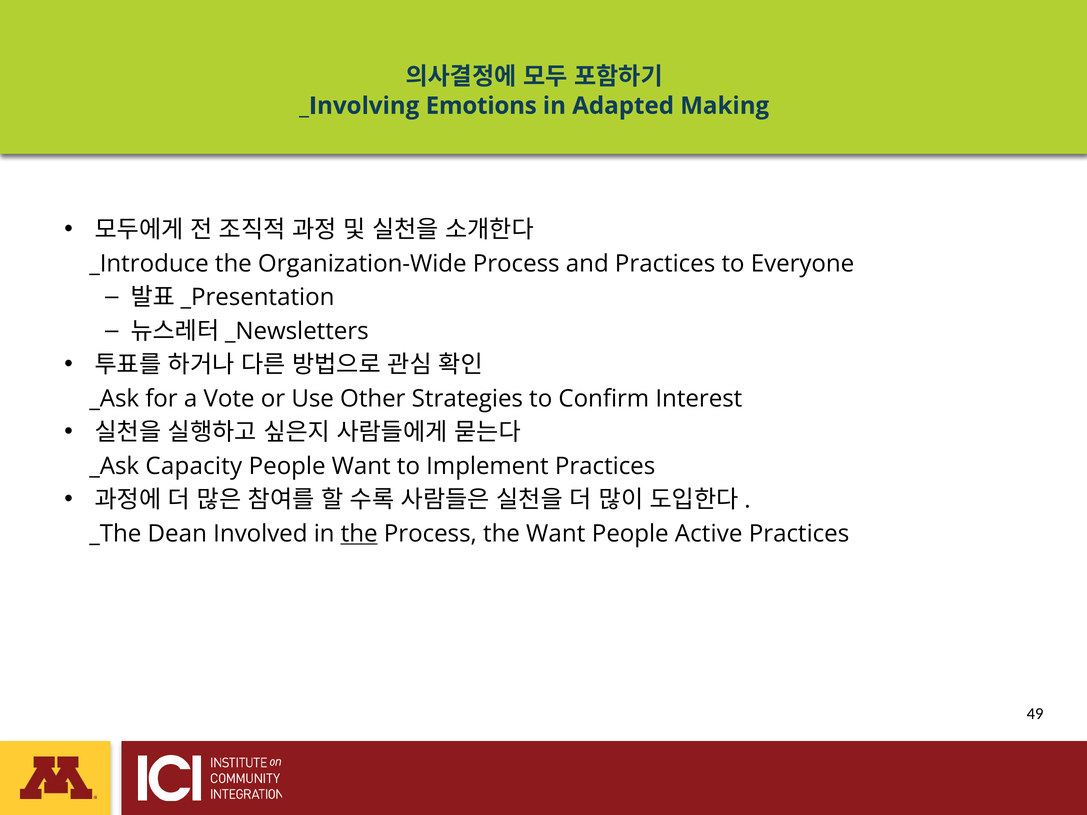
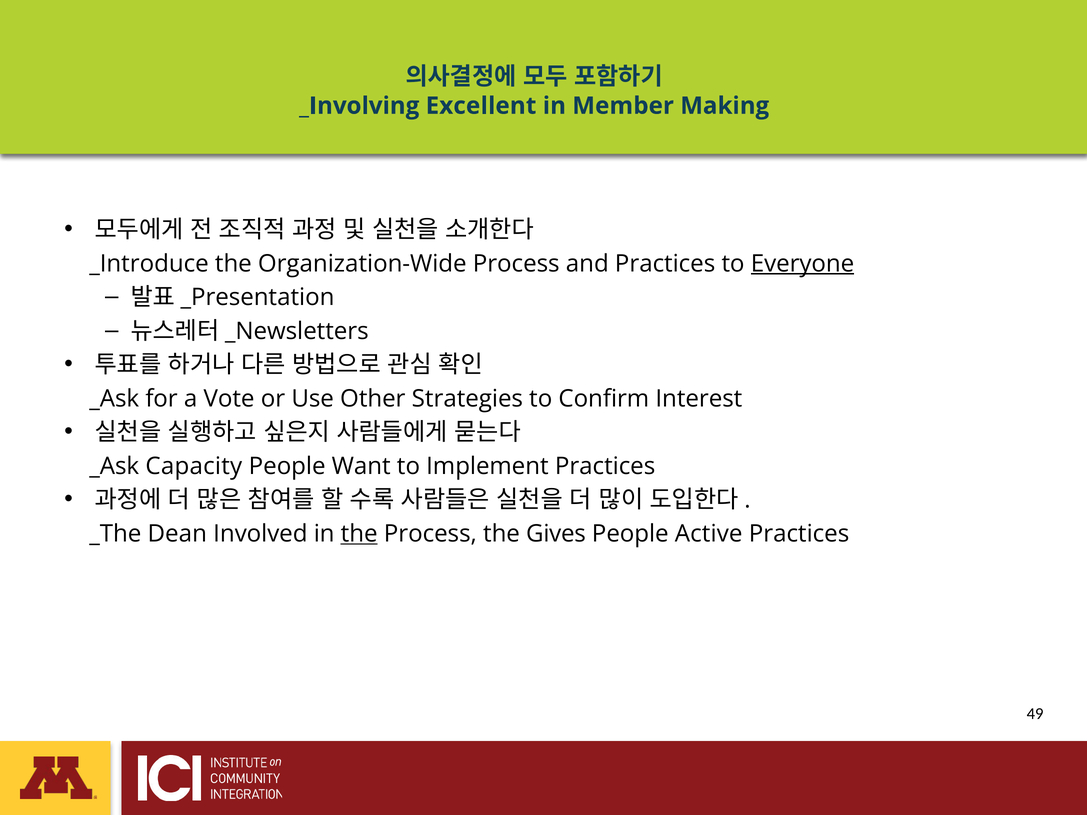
Emotions: Emotions -> Excellent
Adapted: Adapted -> Member
Everyone underline: none -> present
the Want: Want -> Gives
